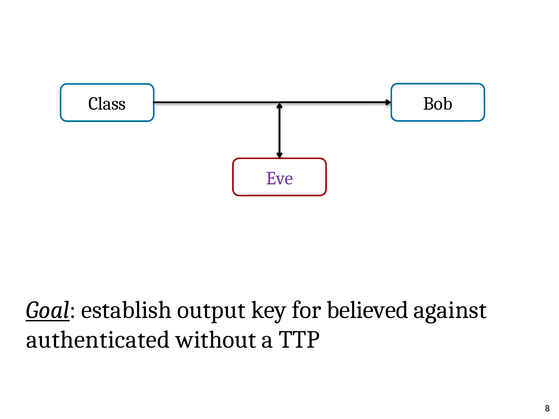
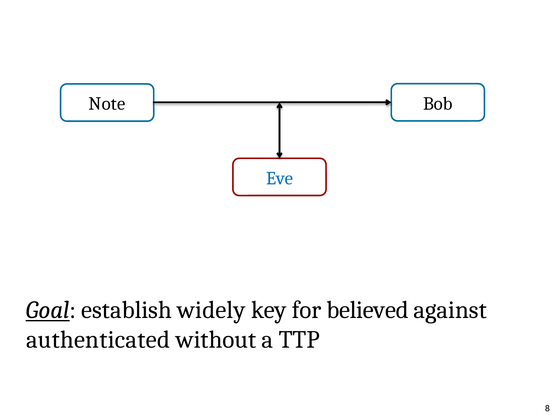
Class: Class -> Note
Eve colour: purple -> blue
output: output -> widely
